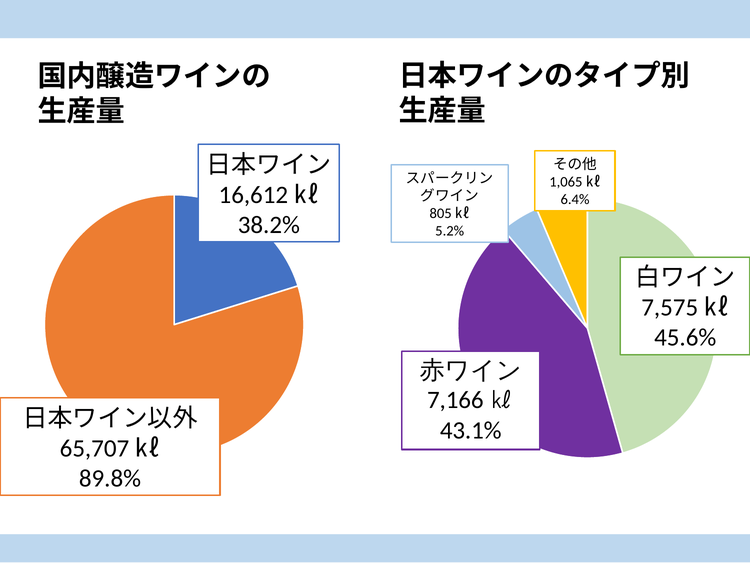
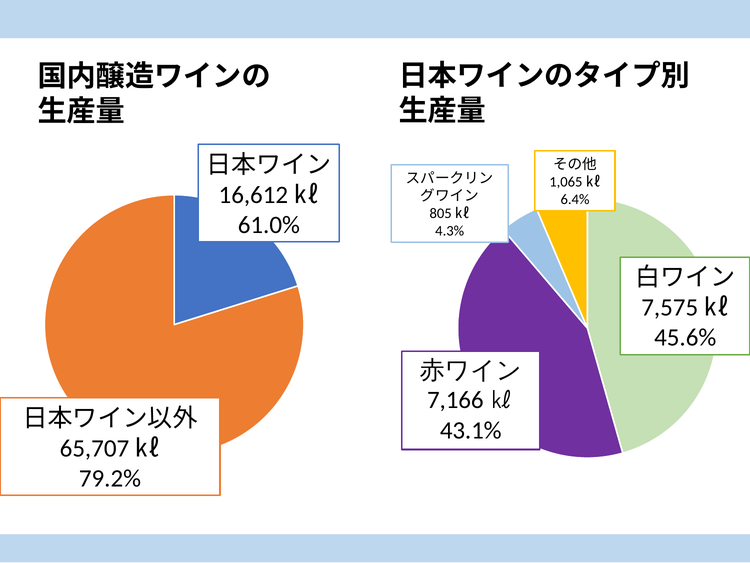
38.2%: 38.2% -> 61.0%
5.2%: 5.2% -> 4.3%
89.8%: 89.8% -> 79.2%
